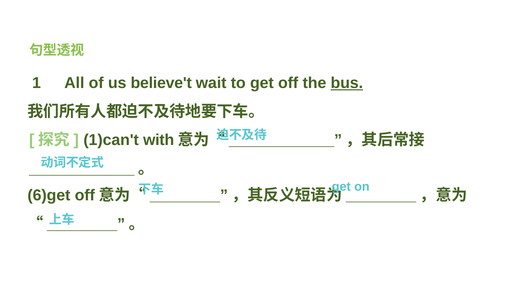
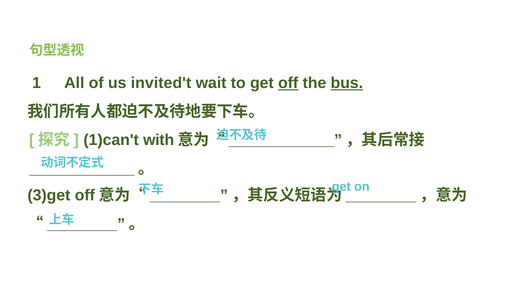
believe't: believe't -> invited't
off at (288, 83) underline: none -> present
6)get: 6)get -> 3)get
